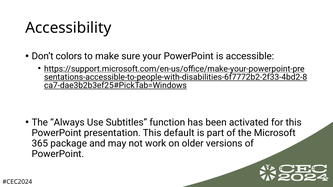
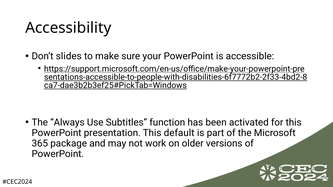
colors: colors -> slides
